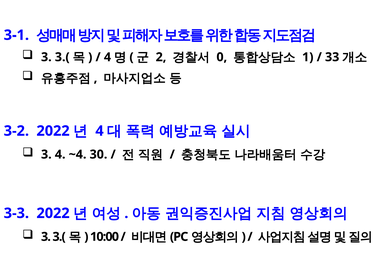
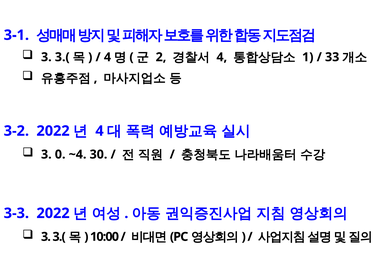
0 at (222, 57): 0 -> 4
3 4: 4 -> 0
